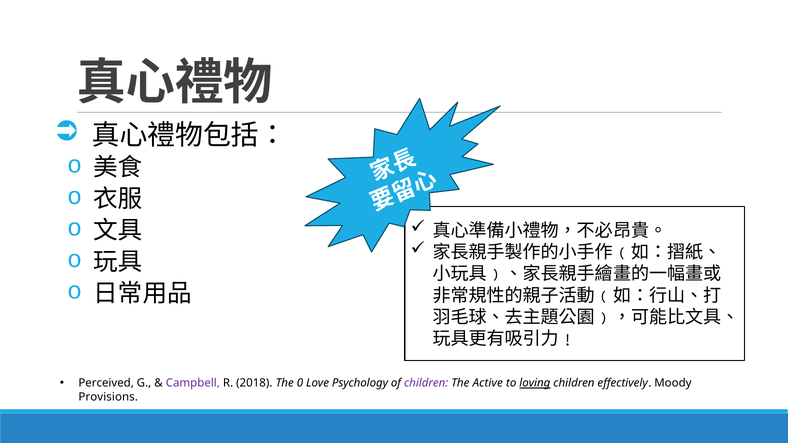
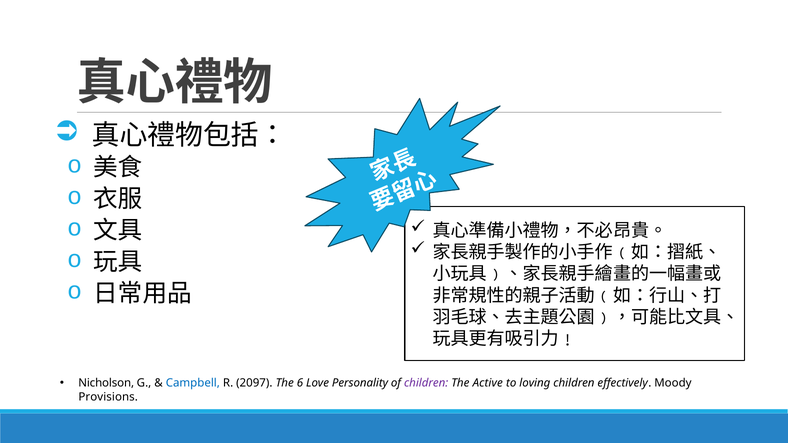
Perceived: Perceived -> Nicholson
Campbell colour: purple -> blue
2018: 2018 -> 2097
0: 0 -> 6
Psychology: Psychology -> Personality
loving underline: present -> none
